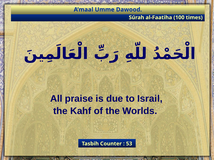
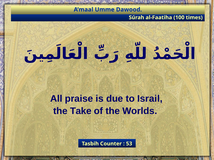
Kahf: Kahf -> Take
